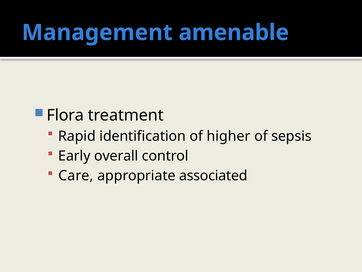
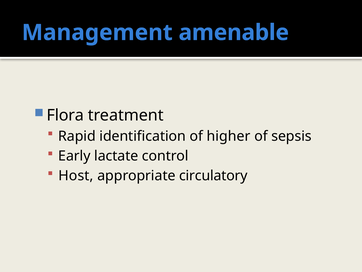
overall: overall -> lactate
Care: Care -> Host
associated: associated -> circulatory
